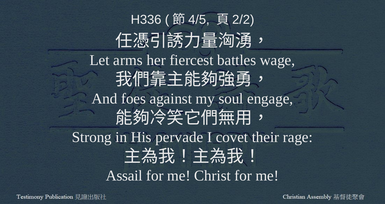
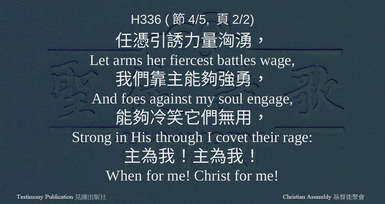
pervade: pervade -> through
Assail: Assail -> When
